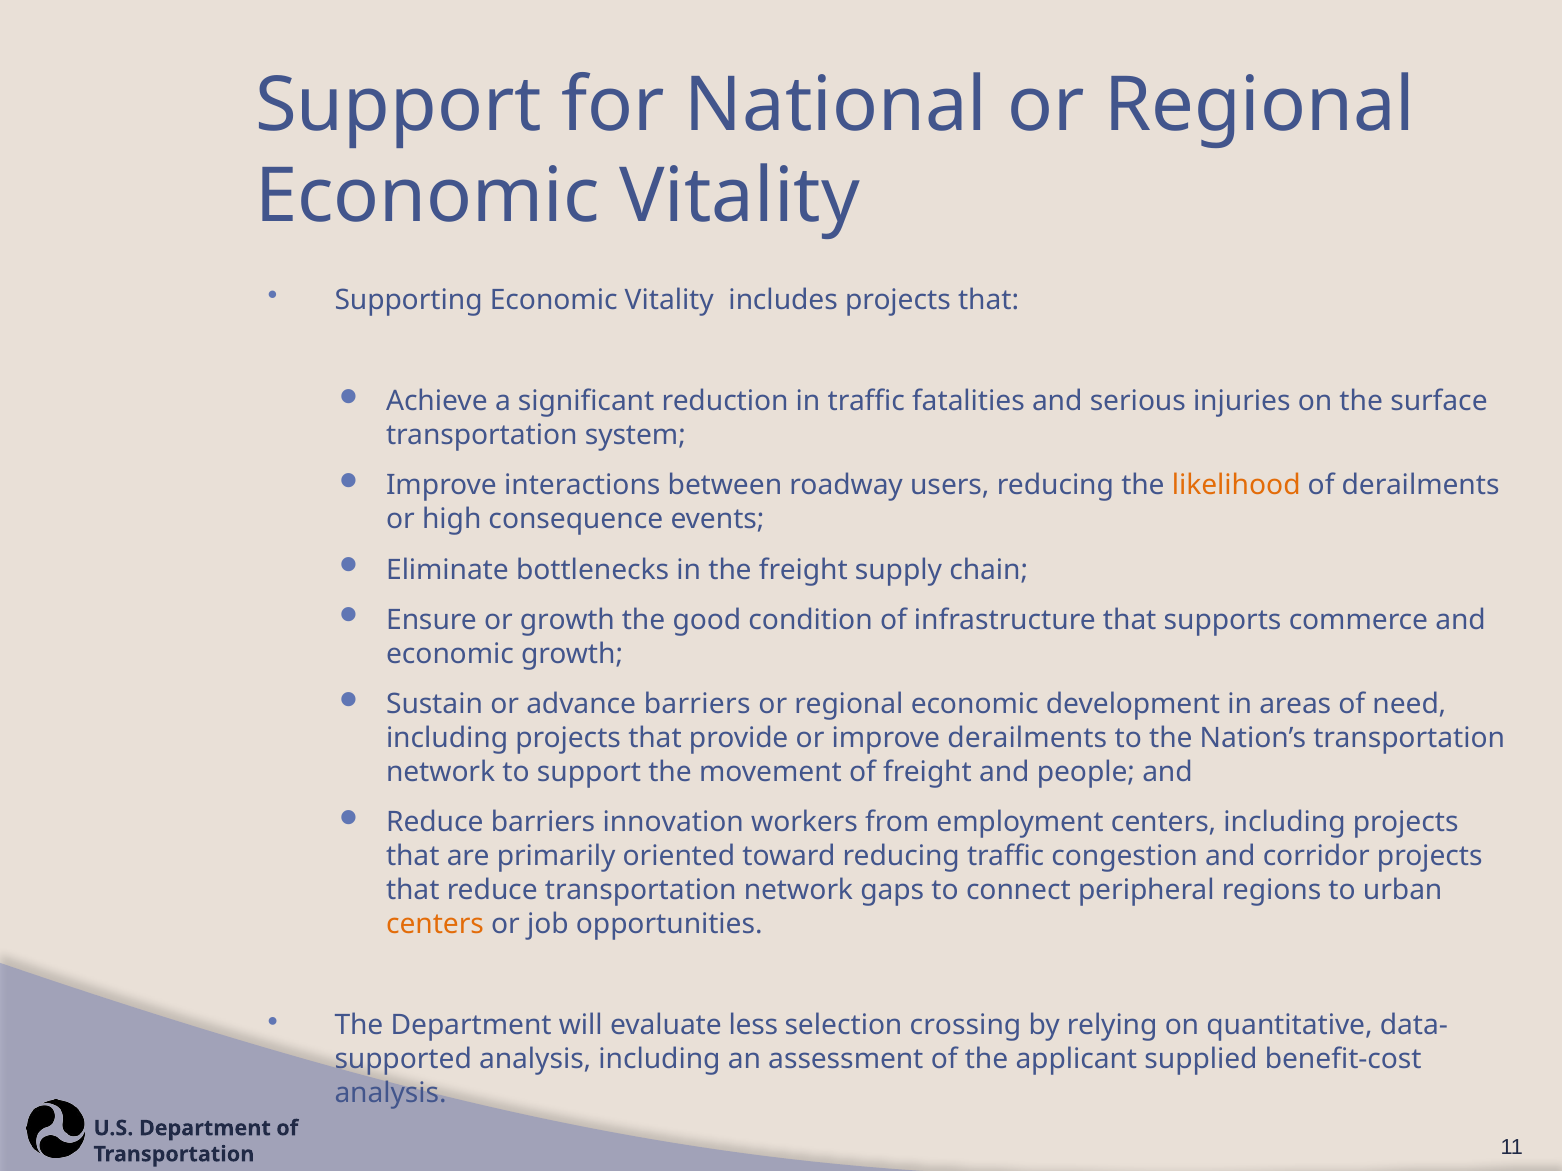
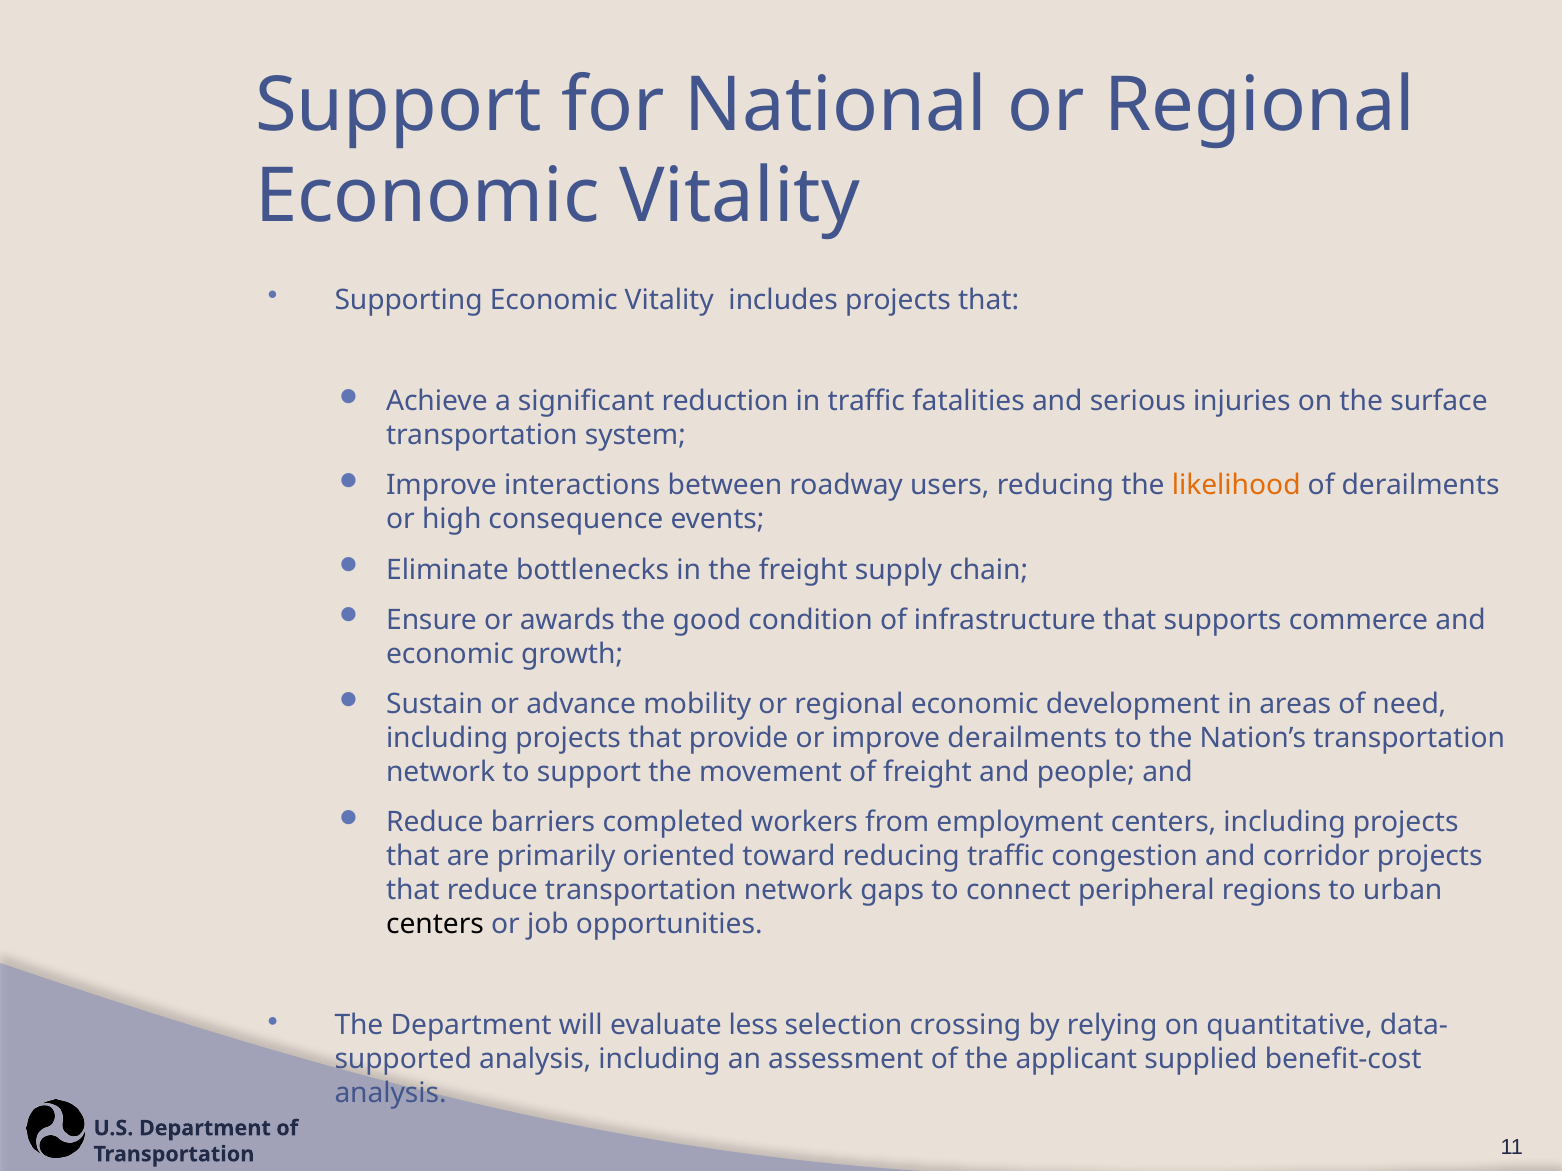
or growth: growth -> awards
advance barriers: barriers -> mobility
innovation: innovation -> completed
centers at (435, 924) colour: orange -> black
